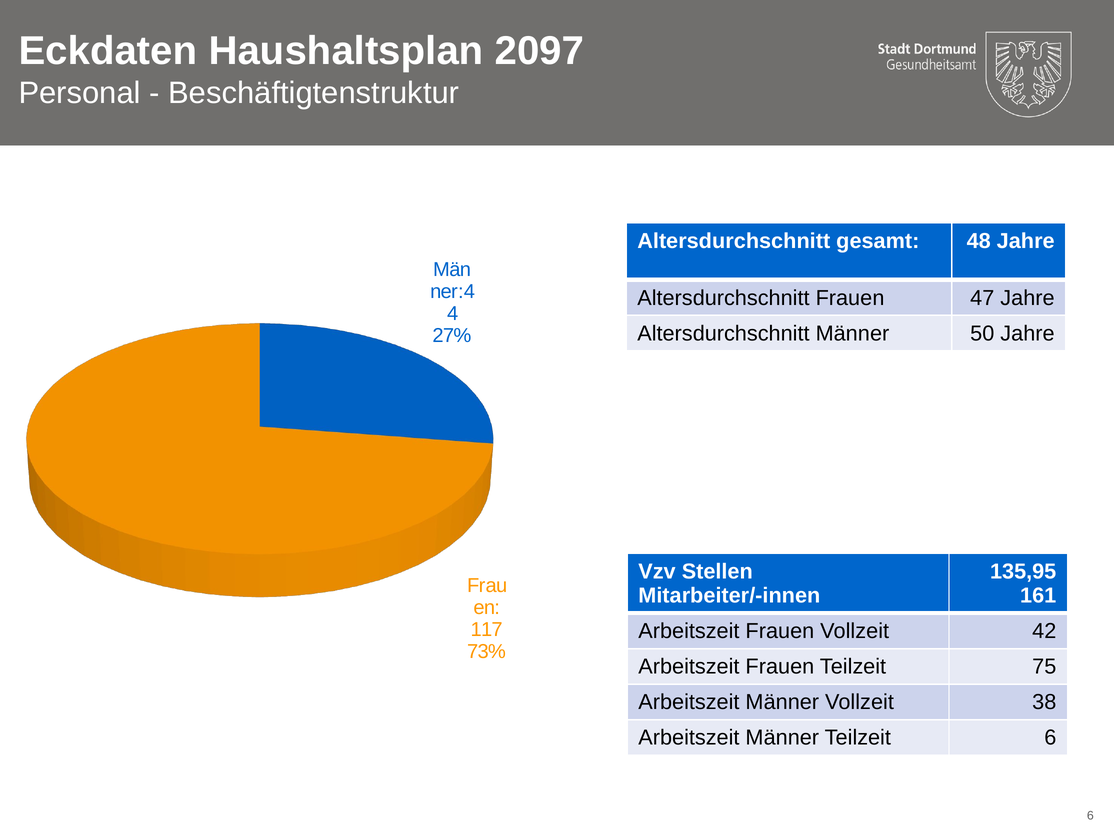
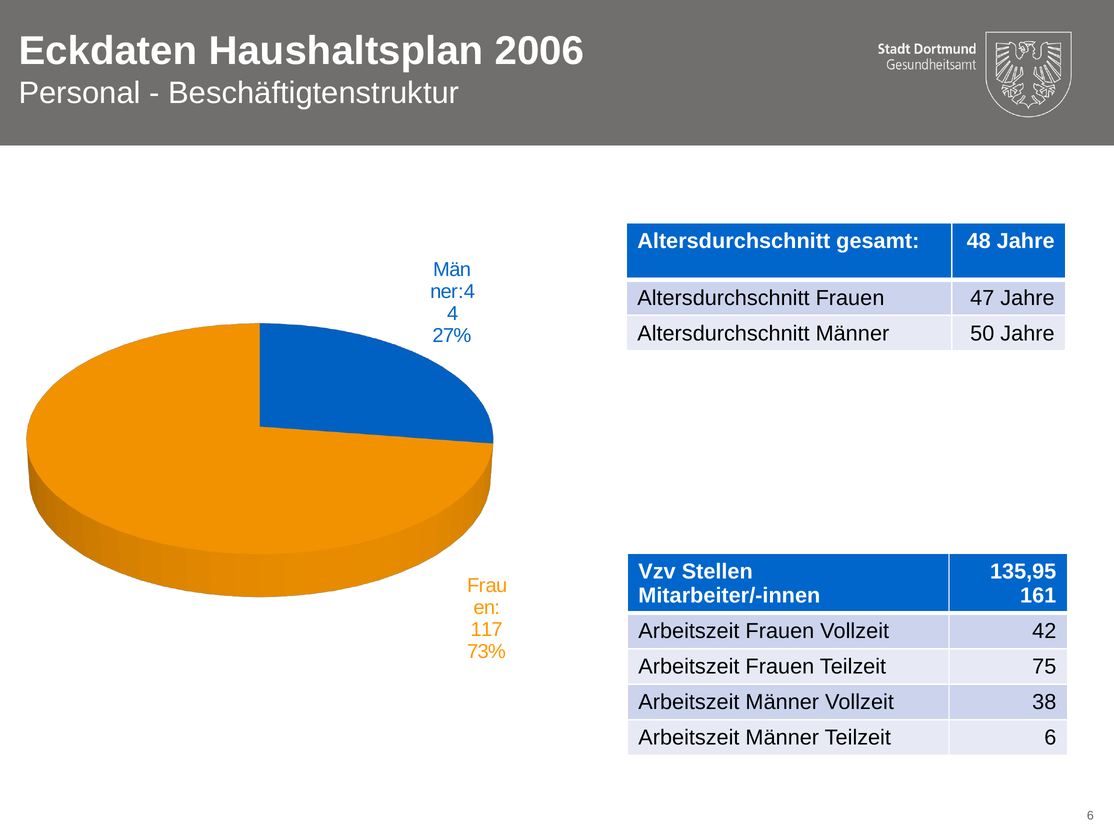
2097: 2097 -> 2006
